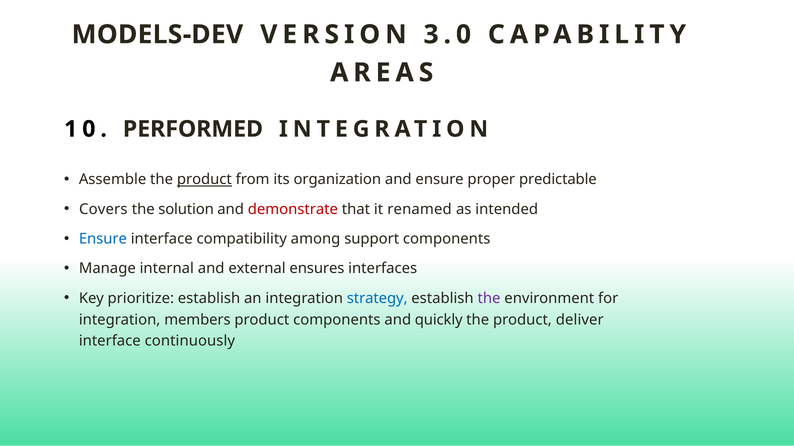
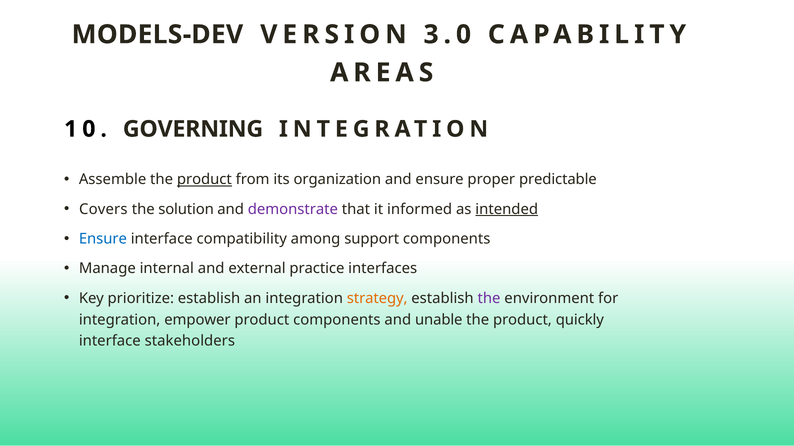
PERFORMED: PERFORMED -> GOVERNING
demonstrate colour: red -> purple
renamed: renamed -> informed
intended underline: none -> present
ensures: ensures -> practice
strategy colour: blue -> orange
members: members -> empower
quickly: quickly -> unable
deliver: deliver -> quickly
continuously: continuously -> stakeholders
